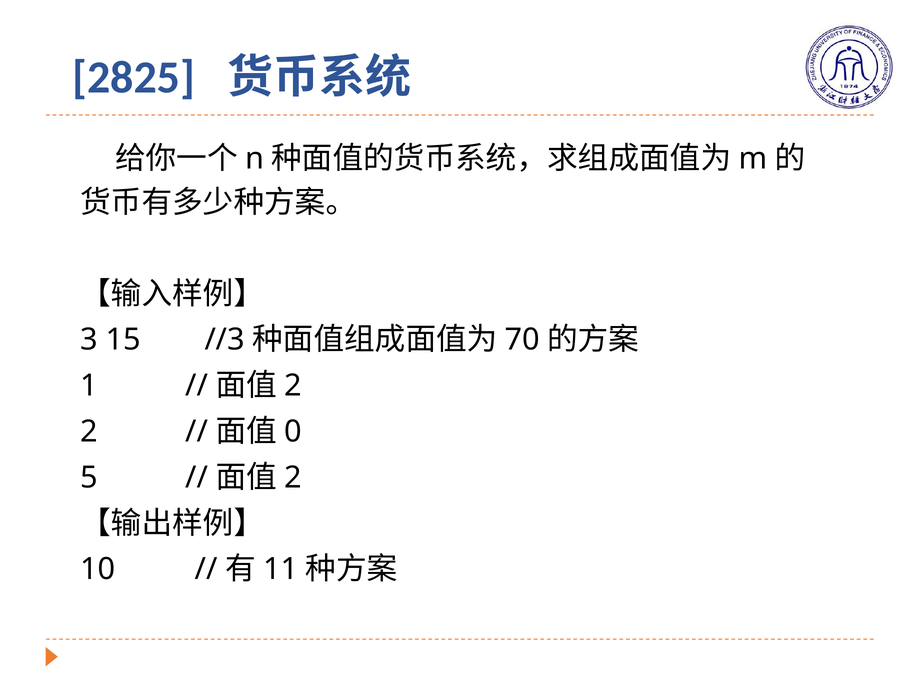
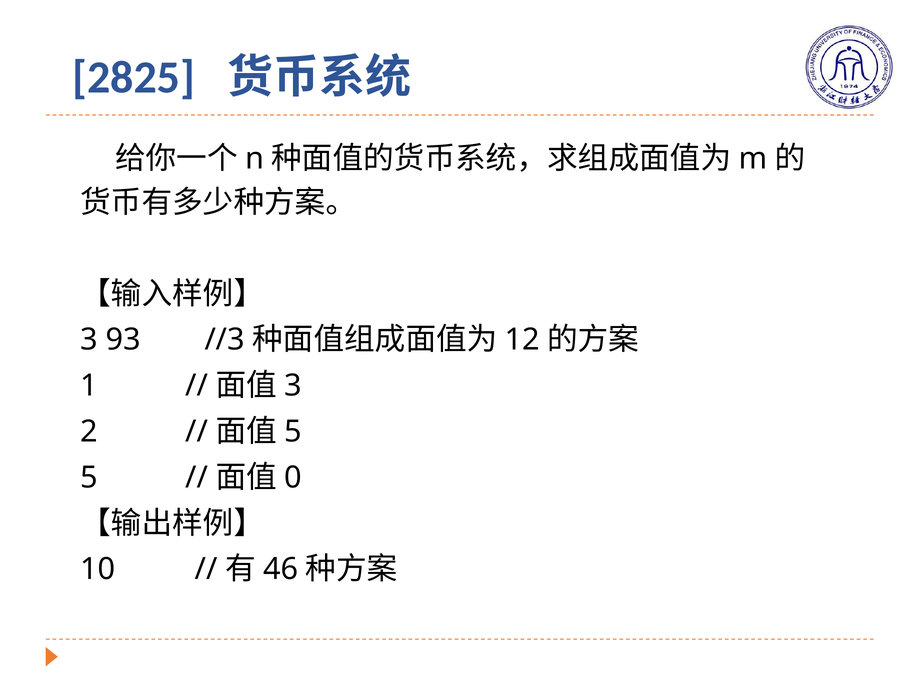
15: 15 -> 93
70: 70 -> 12
2 at (293, 386): 2 -> 3
0 at (293, 432): 0 -> 5
2 at (293, 477): 2 -> 0
11: 11 -> 46
